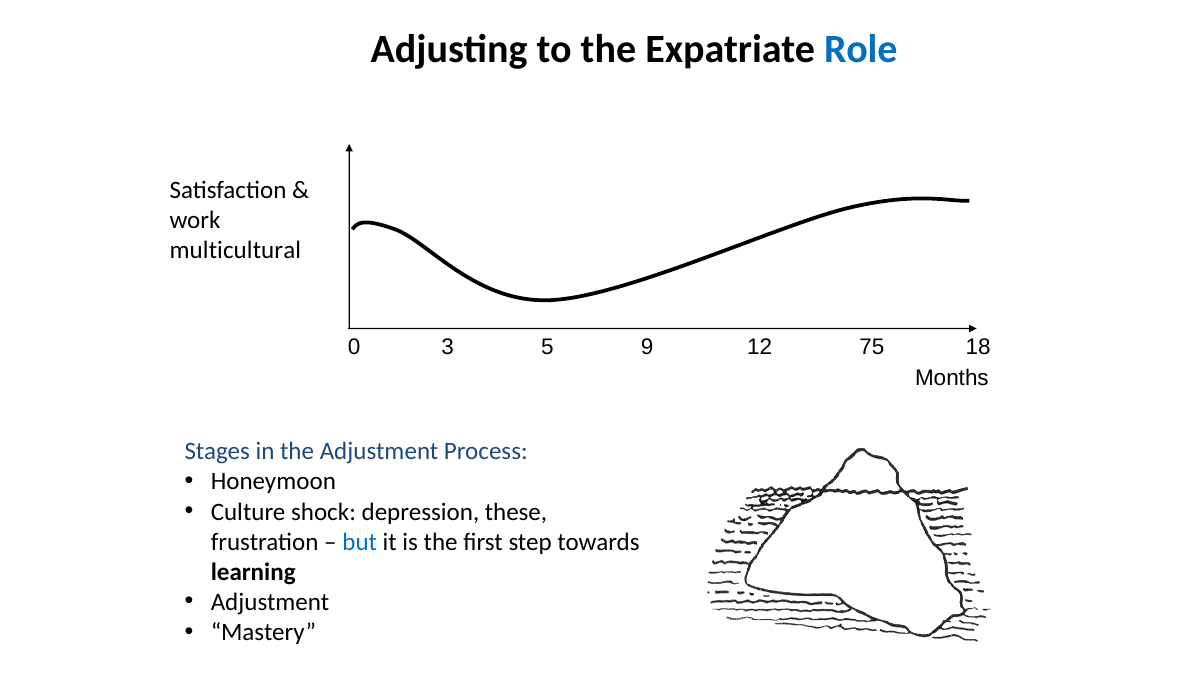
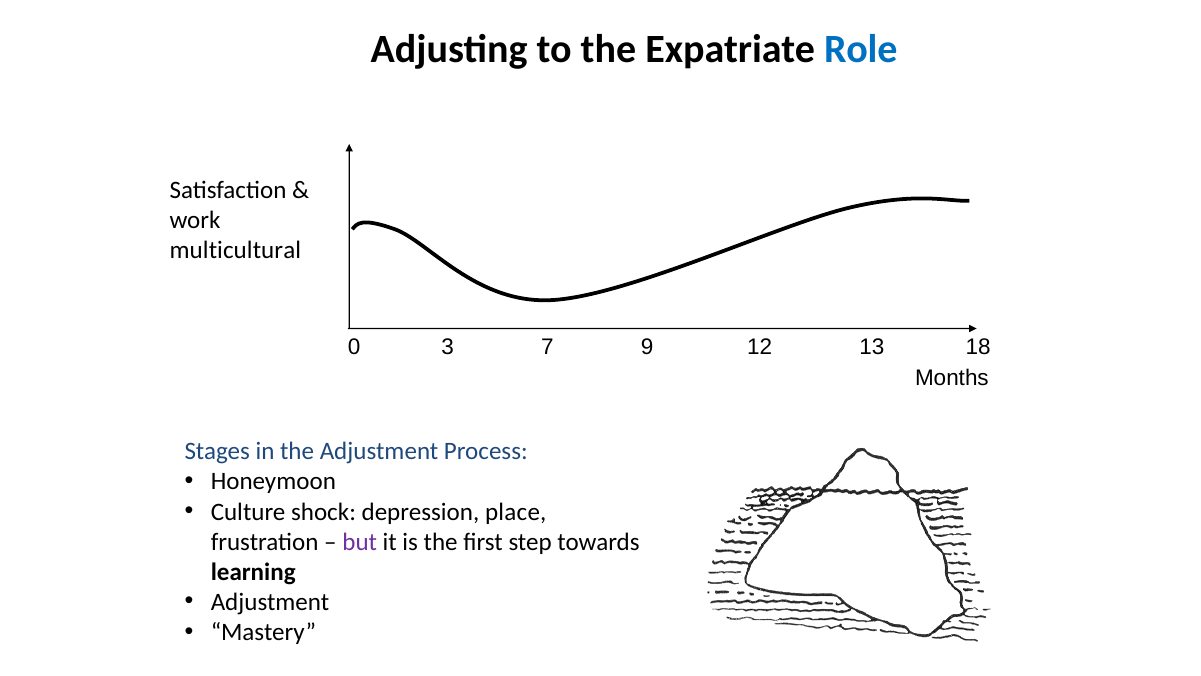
5: 5 -> 7
75: 75 -> 13
these: these -> place
but colour: blue -> purple
